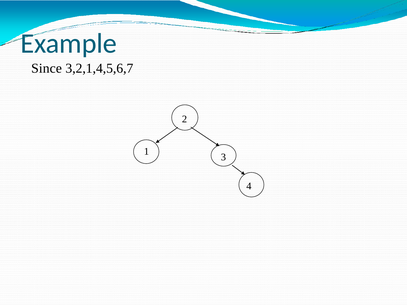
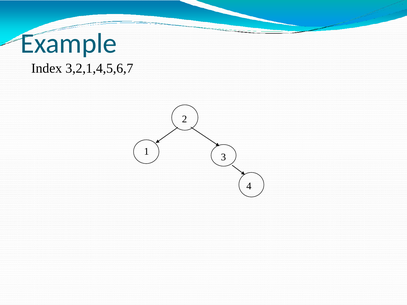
Since: Since -> Index
